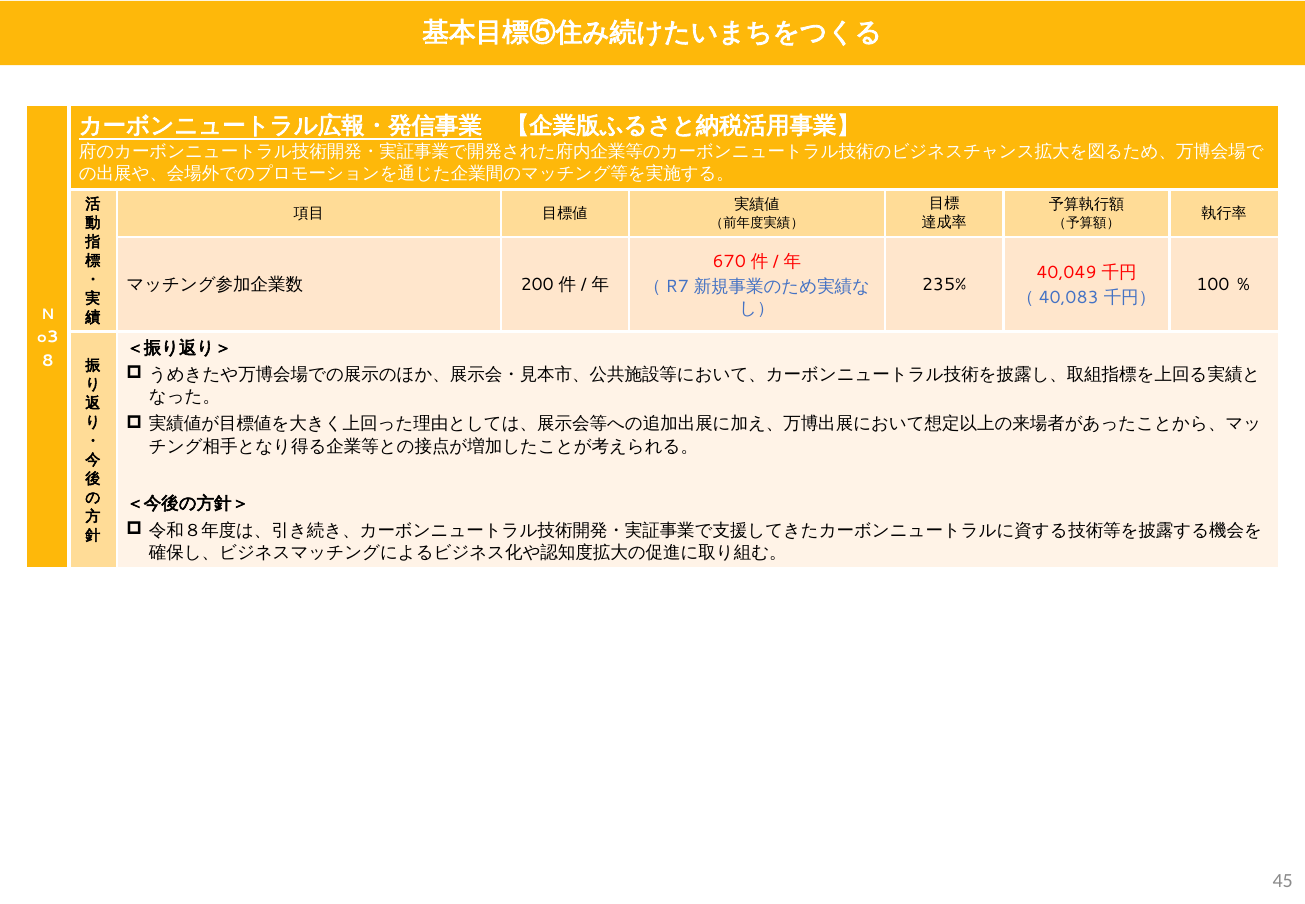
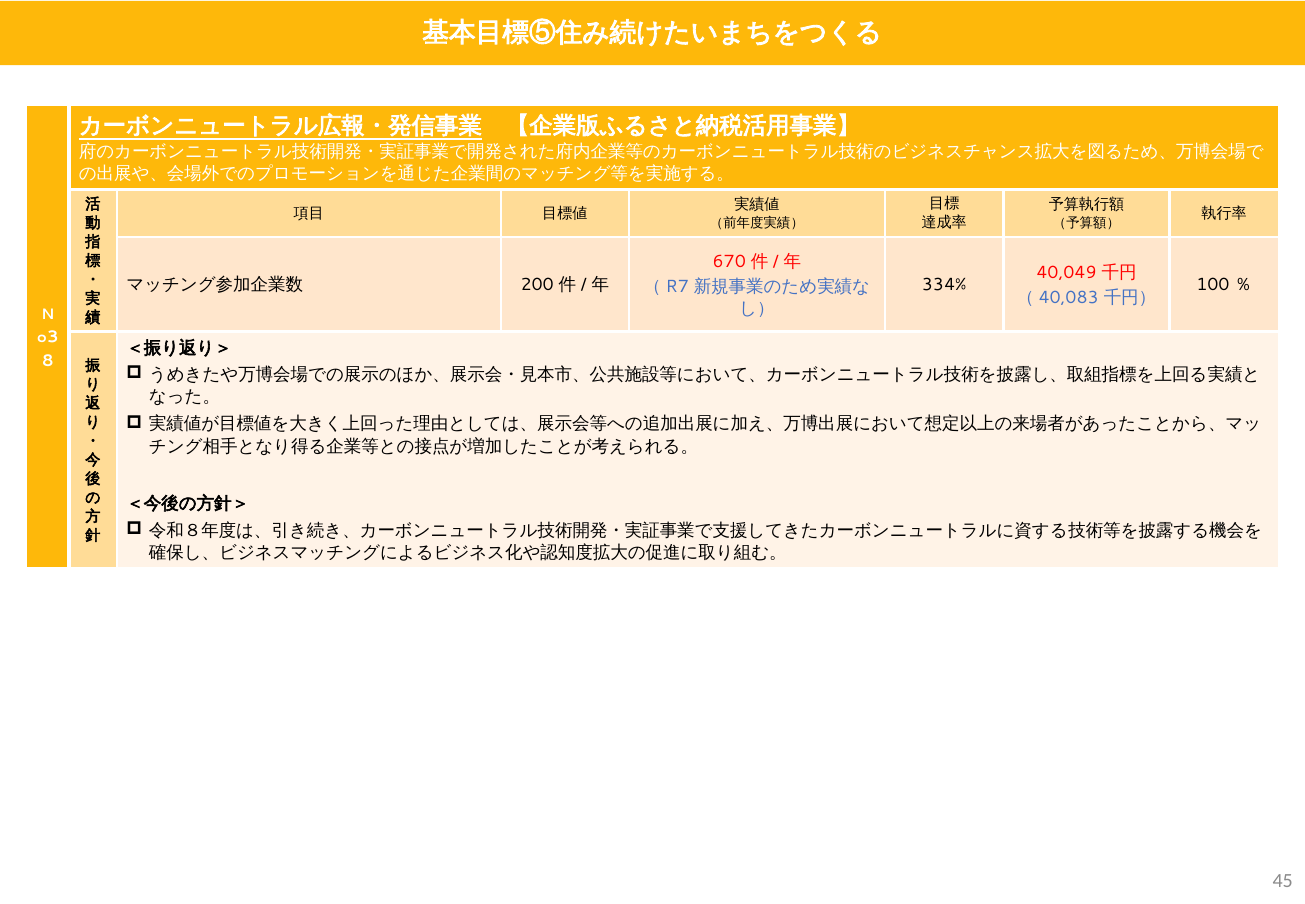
235%: 235% -> 334%
